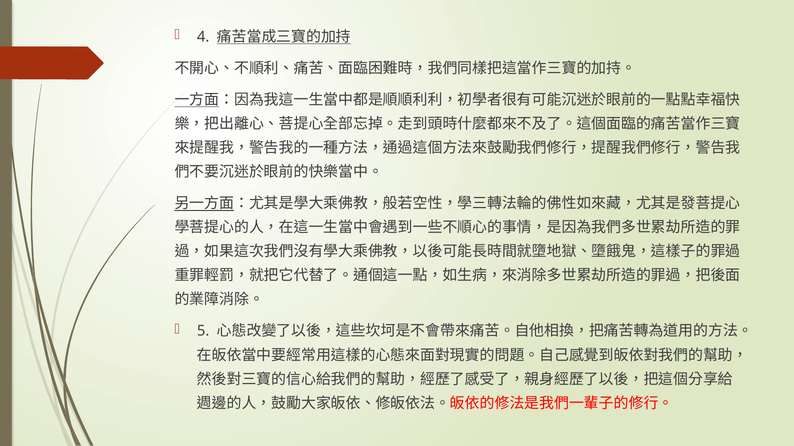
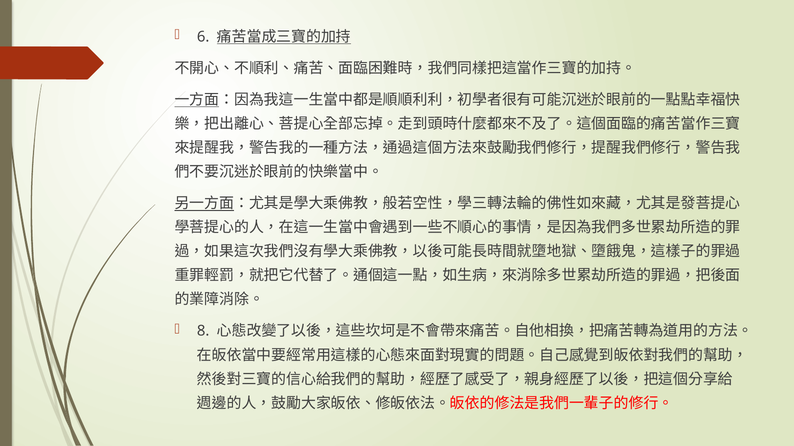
4: 4 -> 6
5: 5 -> 8
